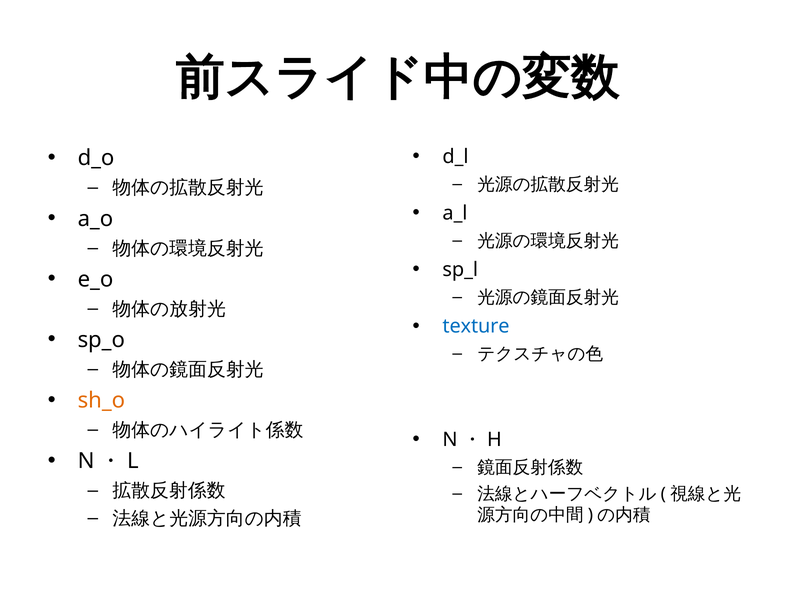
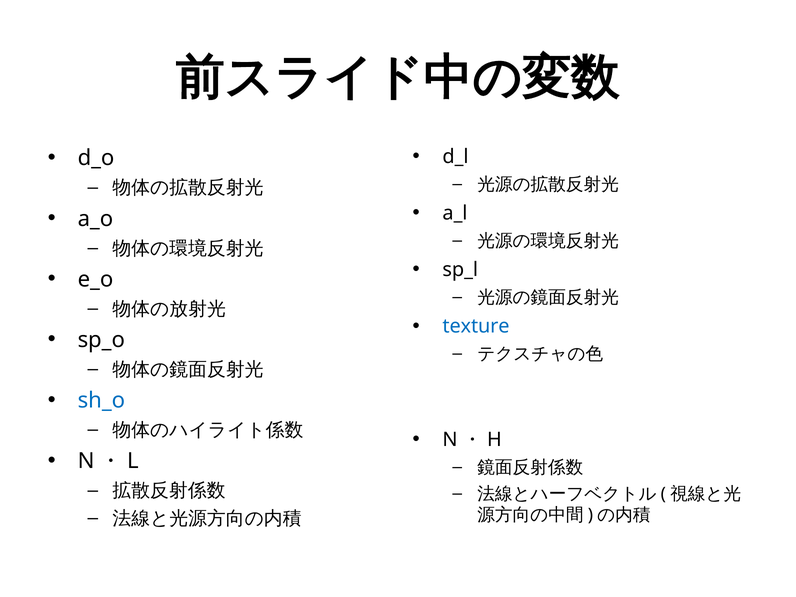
sh_o colour: orange -> blue
